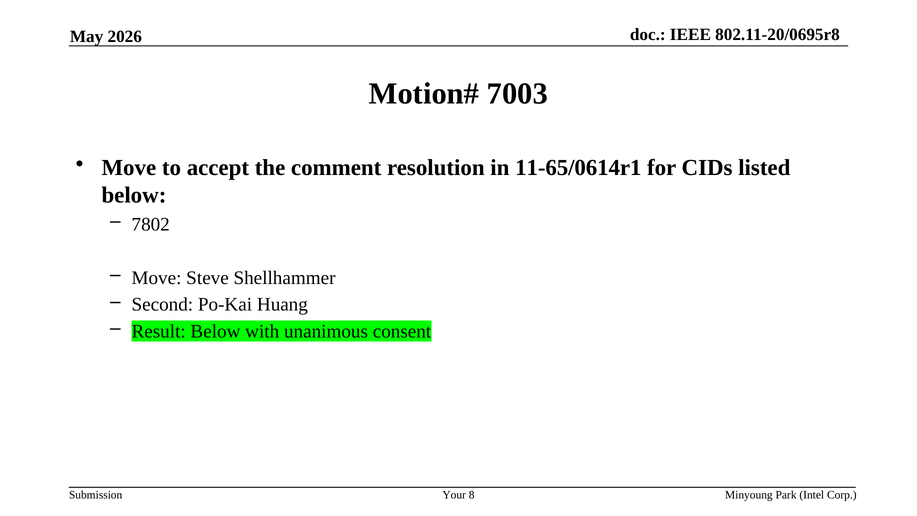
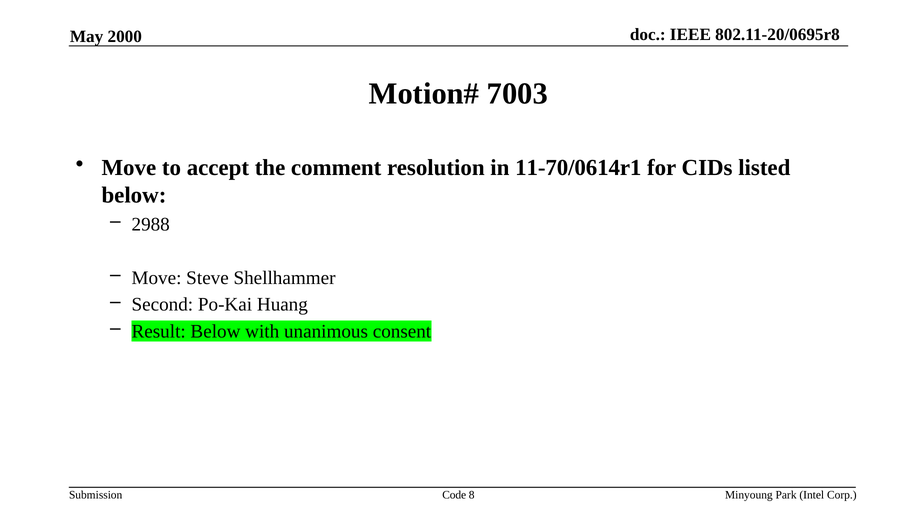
2026: 2026 -> 2000
11-65/0614r1: 11-65/0614r1 -> 11-70/0614r1
7802: 7802 -> 2988
Your: Your -> Code
